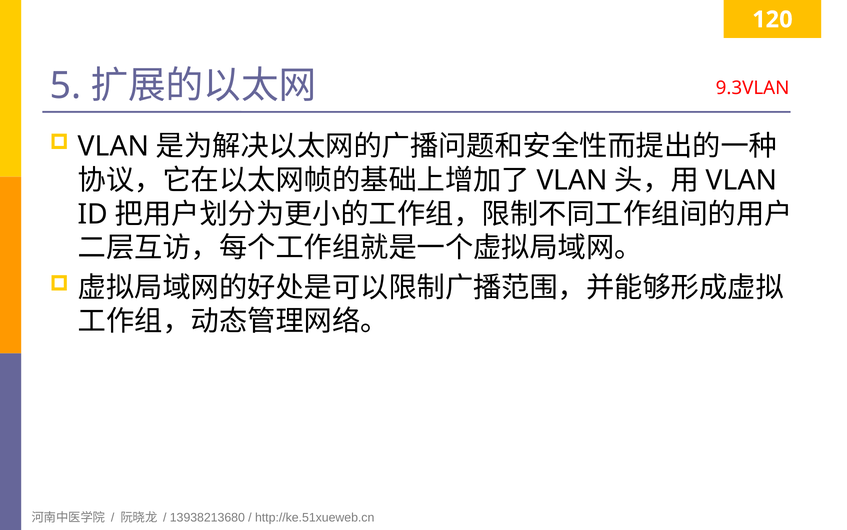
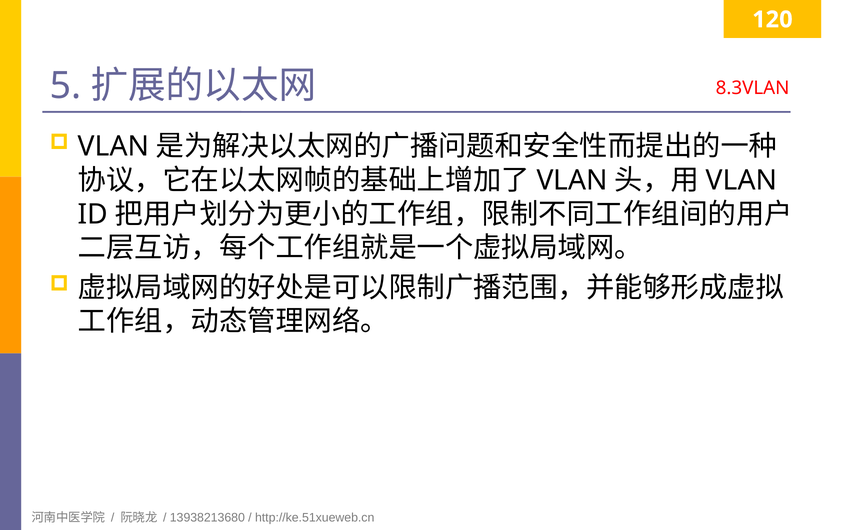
9.3VLAN: 9.3VLAN -> 8.3VLAN
